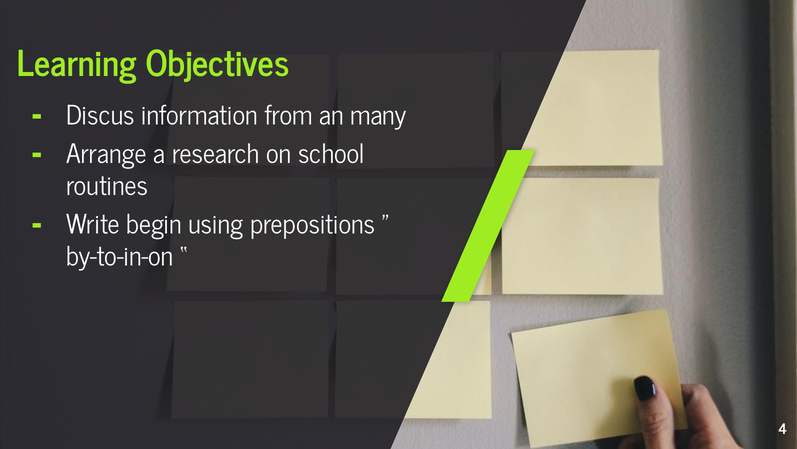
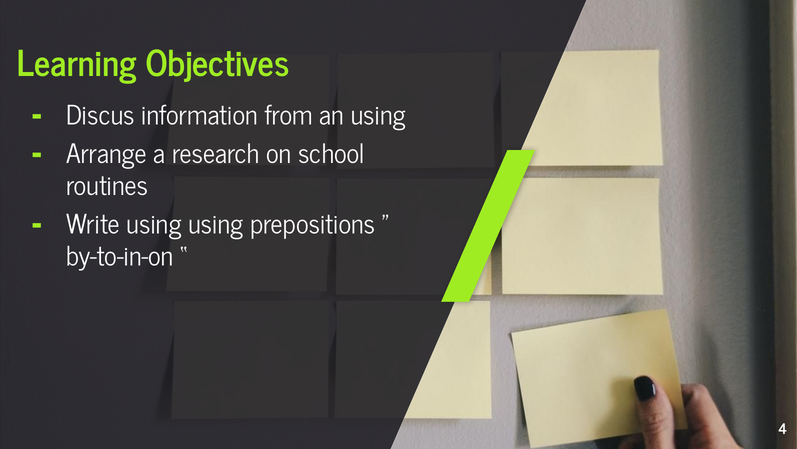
an many: many -> using
Write begin: begin -> using
